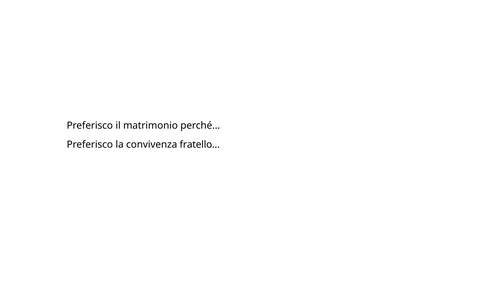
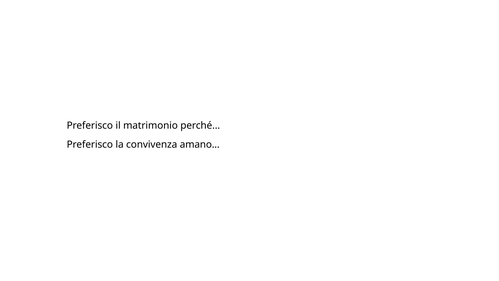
fratello: fratello -> amano
